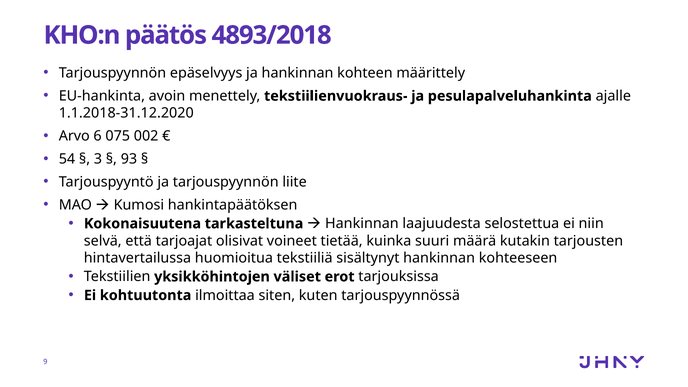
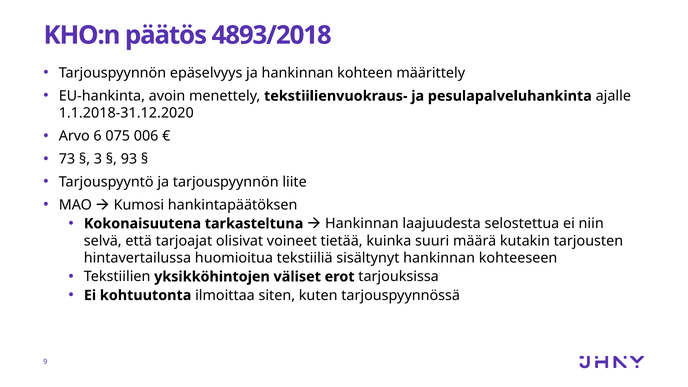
002: 002 -> 006
54: 54 -> 73
